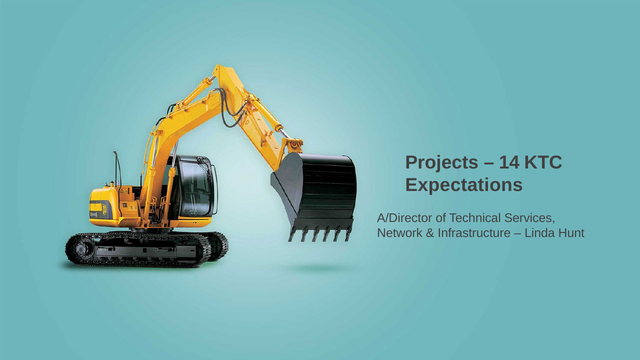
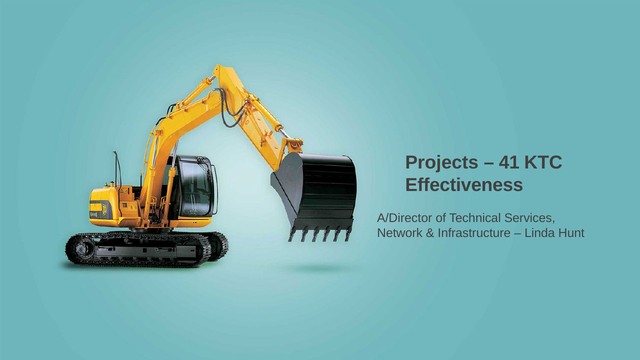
14: 14 -> 41
Expectations: Expectations -> Effectiveness
